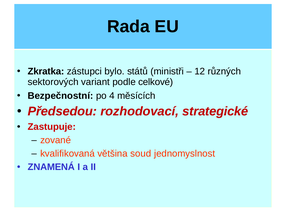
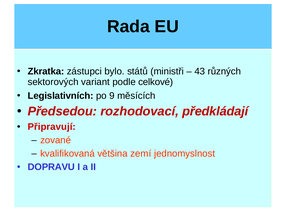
12: 12 -> 43
Bezpečnostní: Bezpečnostní -> Legislativních
4: 4 -> 9
strategické: strategické -> předkládají
Zastupuje: Zastupuje -> Připravují
soud: soud -> zemí
ZNAMENÁ: ZNAMENÁ -> DOPRAVU
